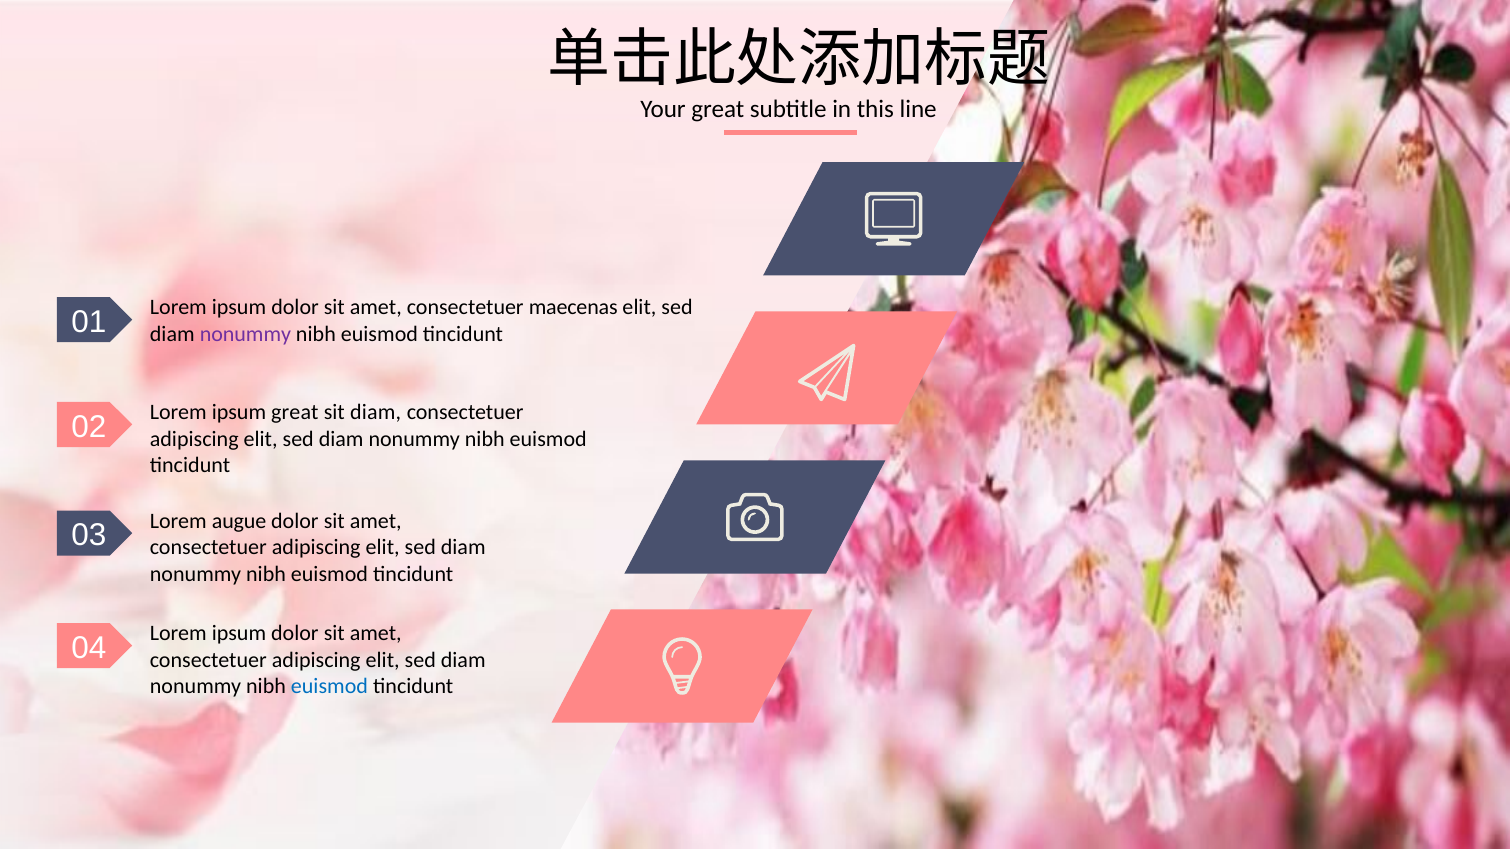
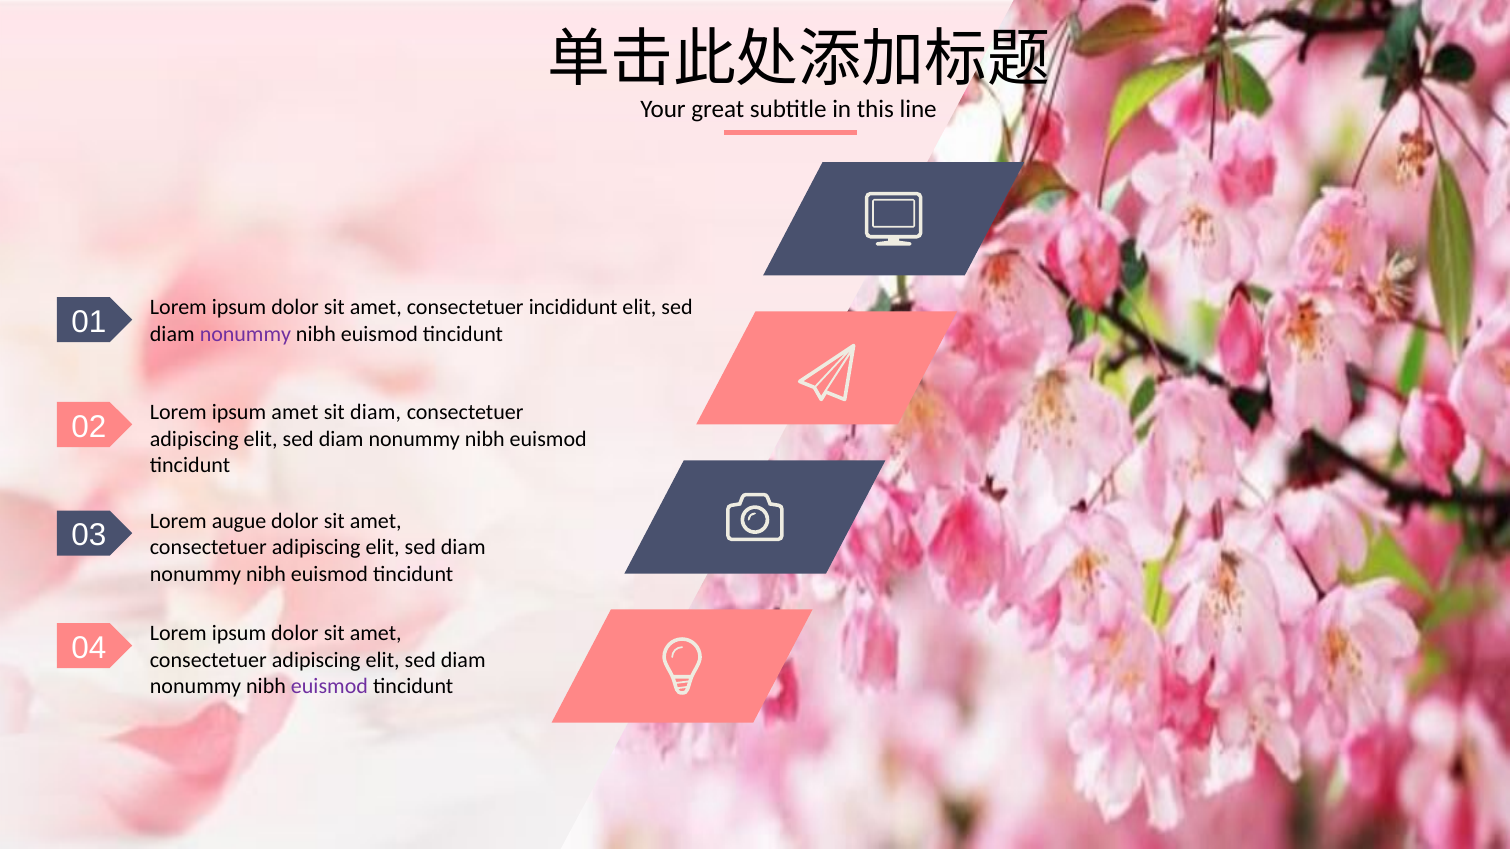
maecenas: maecenas -> incididunt
ipsum great: great -> amet
euismod at (329, 687) colour: blue -> purple
